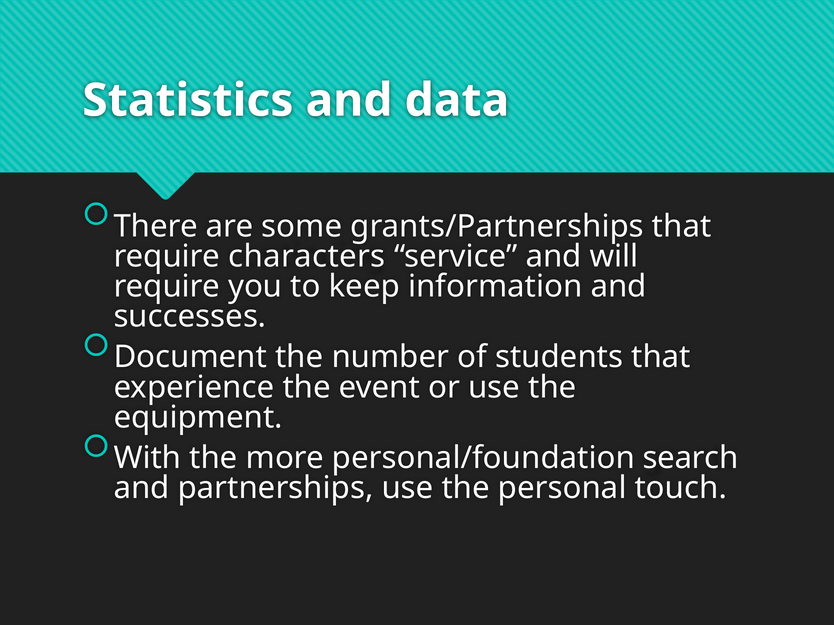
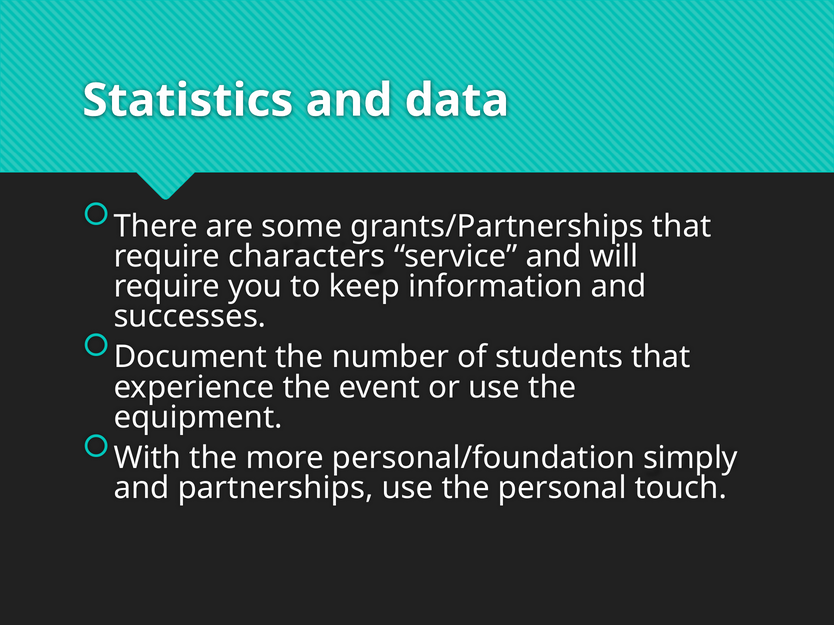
search: search -> simply
